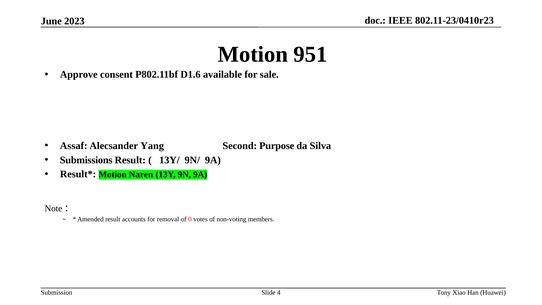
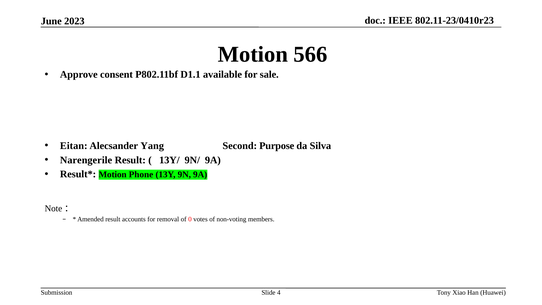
951: 951 -> 566
D1.6: D1.6 -> D1.1
Assaf: Assaf -> Eitan
Submissions: Submissions -> Narengerile
Naren: Naren -> Phone
